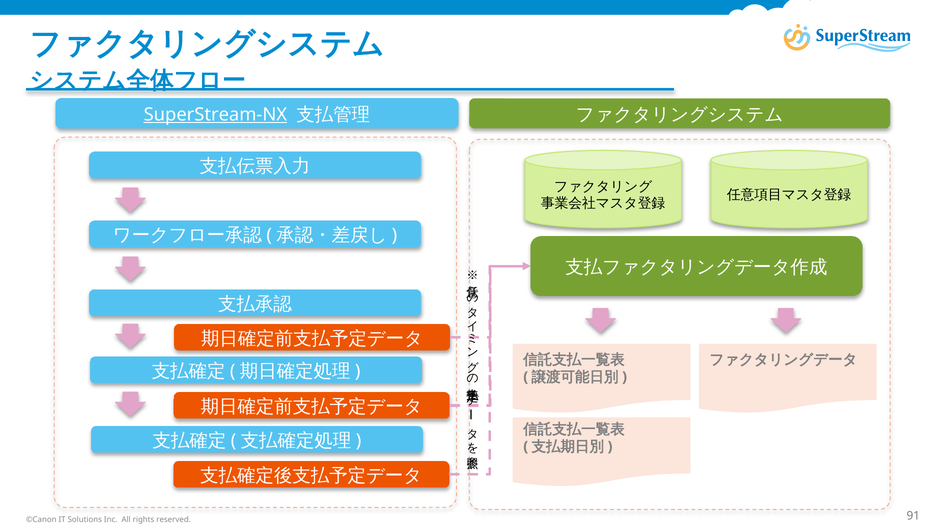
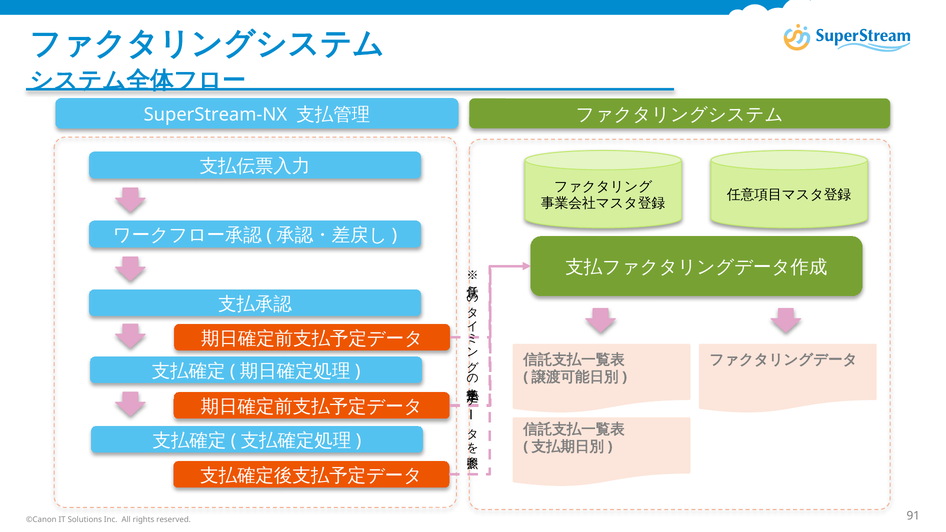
SuperStream-NX underline: present -> none
